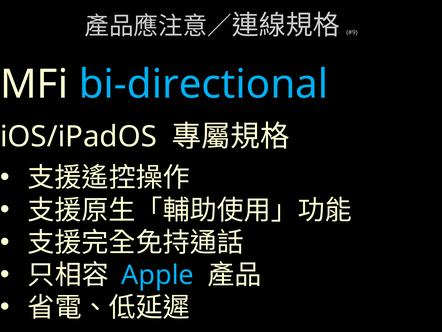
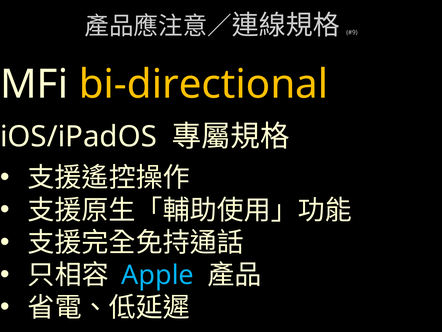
bi-directional colour: light blue -> yellow
